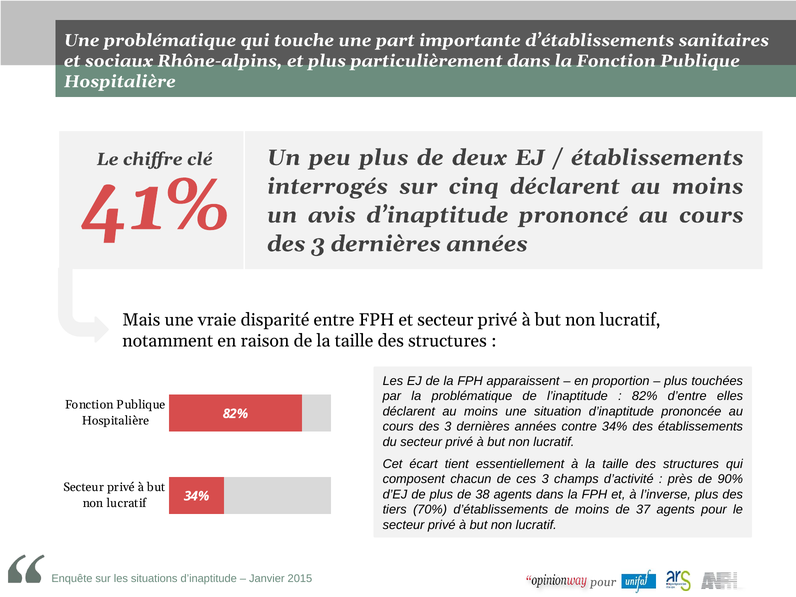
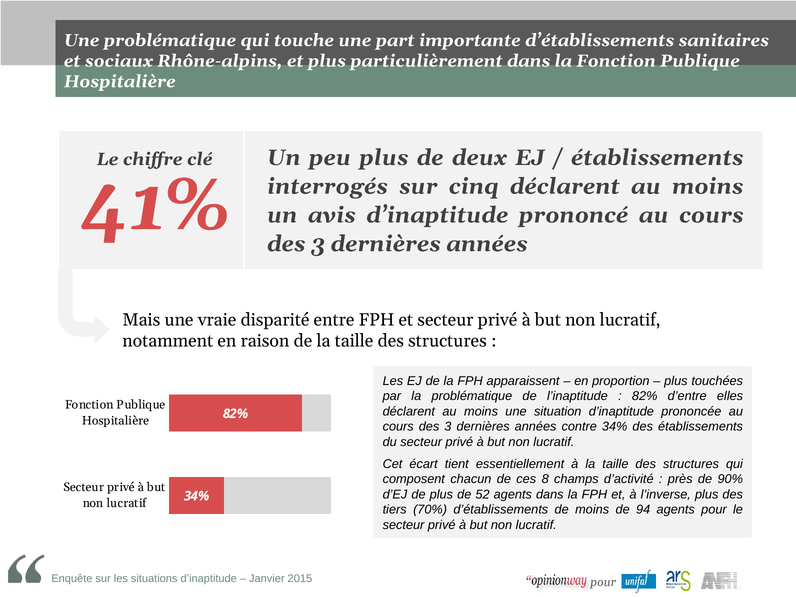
ces 3: 3 -> 8
38: 38 -> 52
37: 37 -> 94
